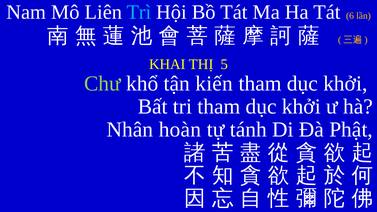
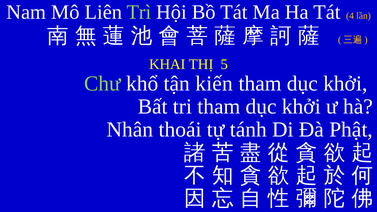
Trì colour: light blue -> light green
6: 6 -> 4
hoàn: hoàn -> thoái
